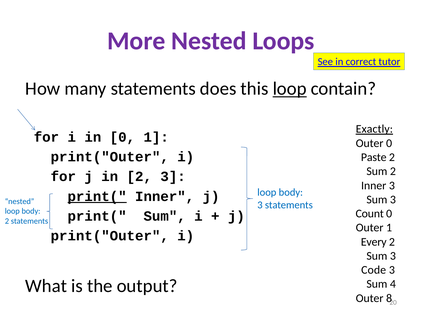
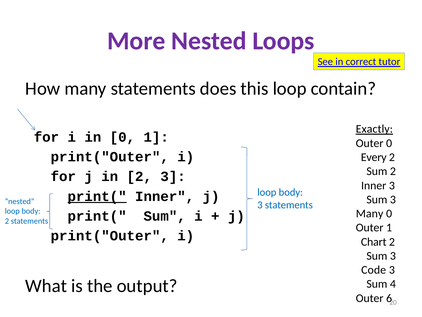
loop at (290, 89) underline: present -> none
Paste: Paste -> Every
Count at (370, 213): Count -> Many
Every: Every -> Chart
8: 8 -> 6
